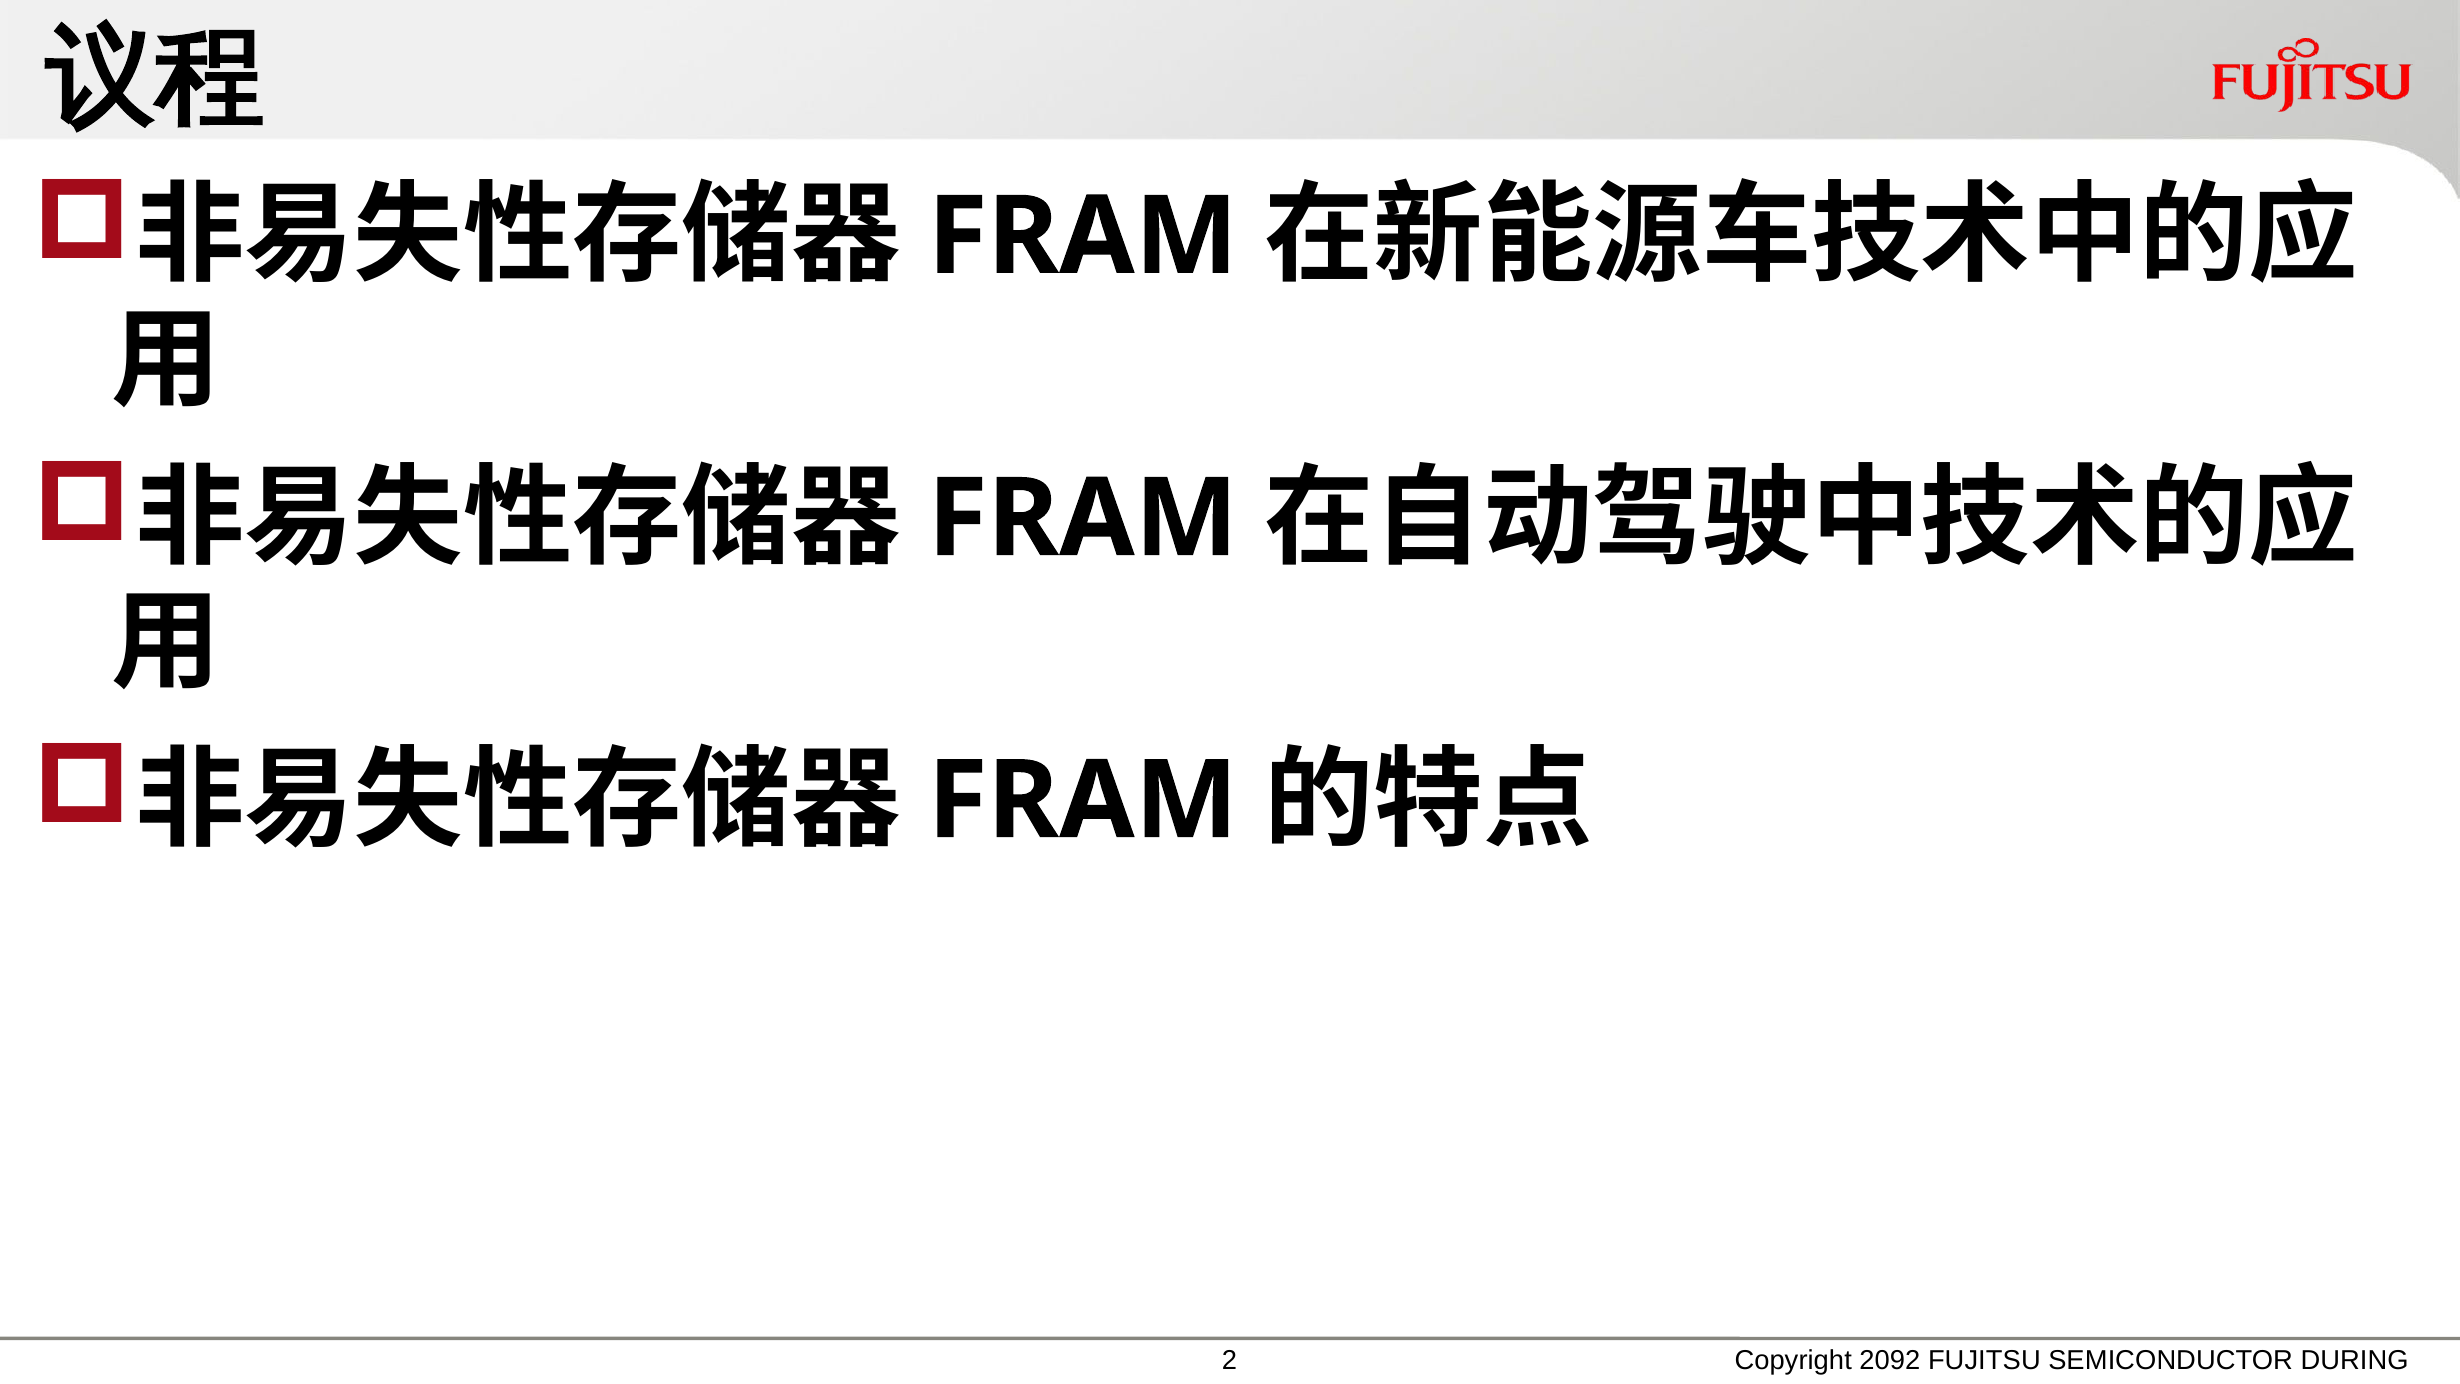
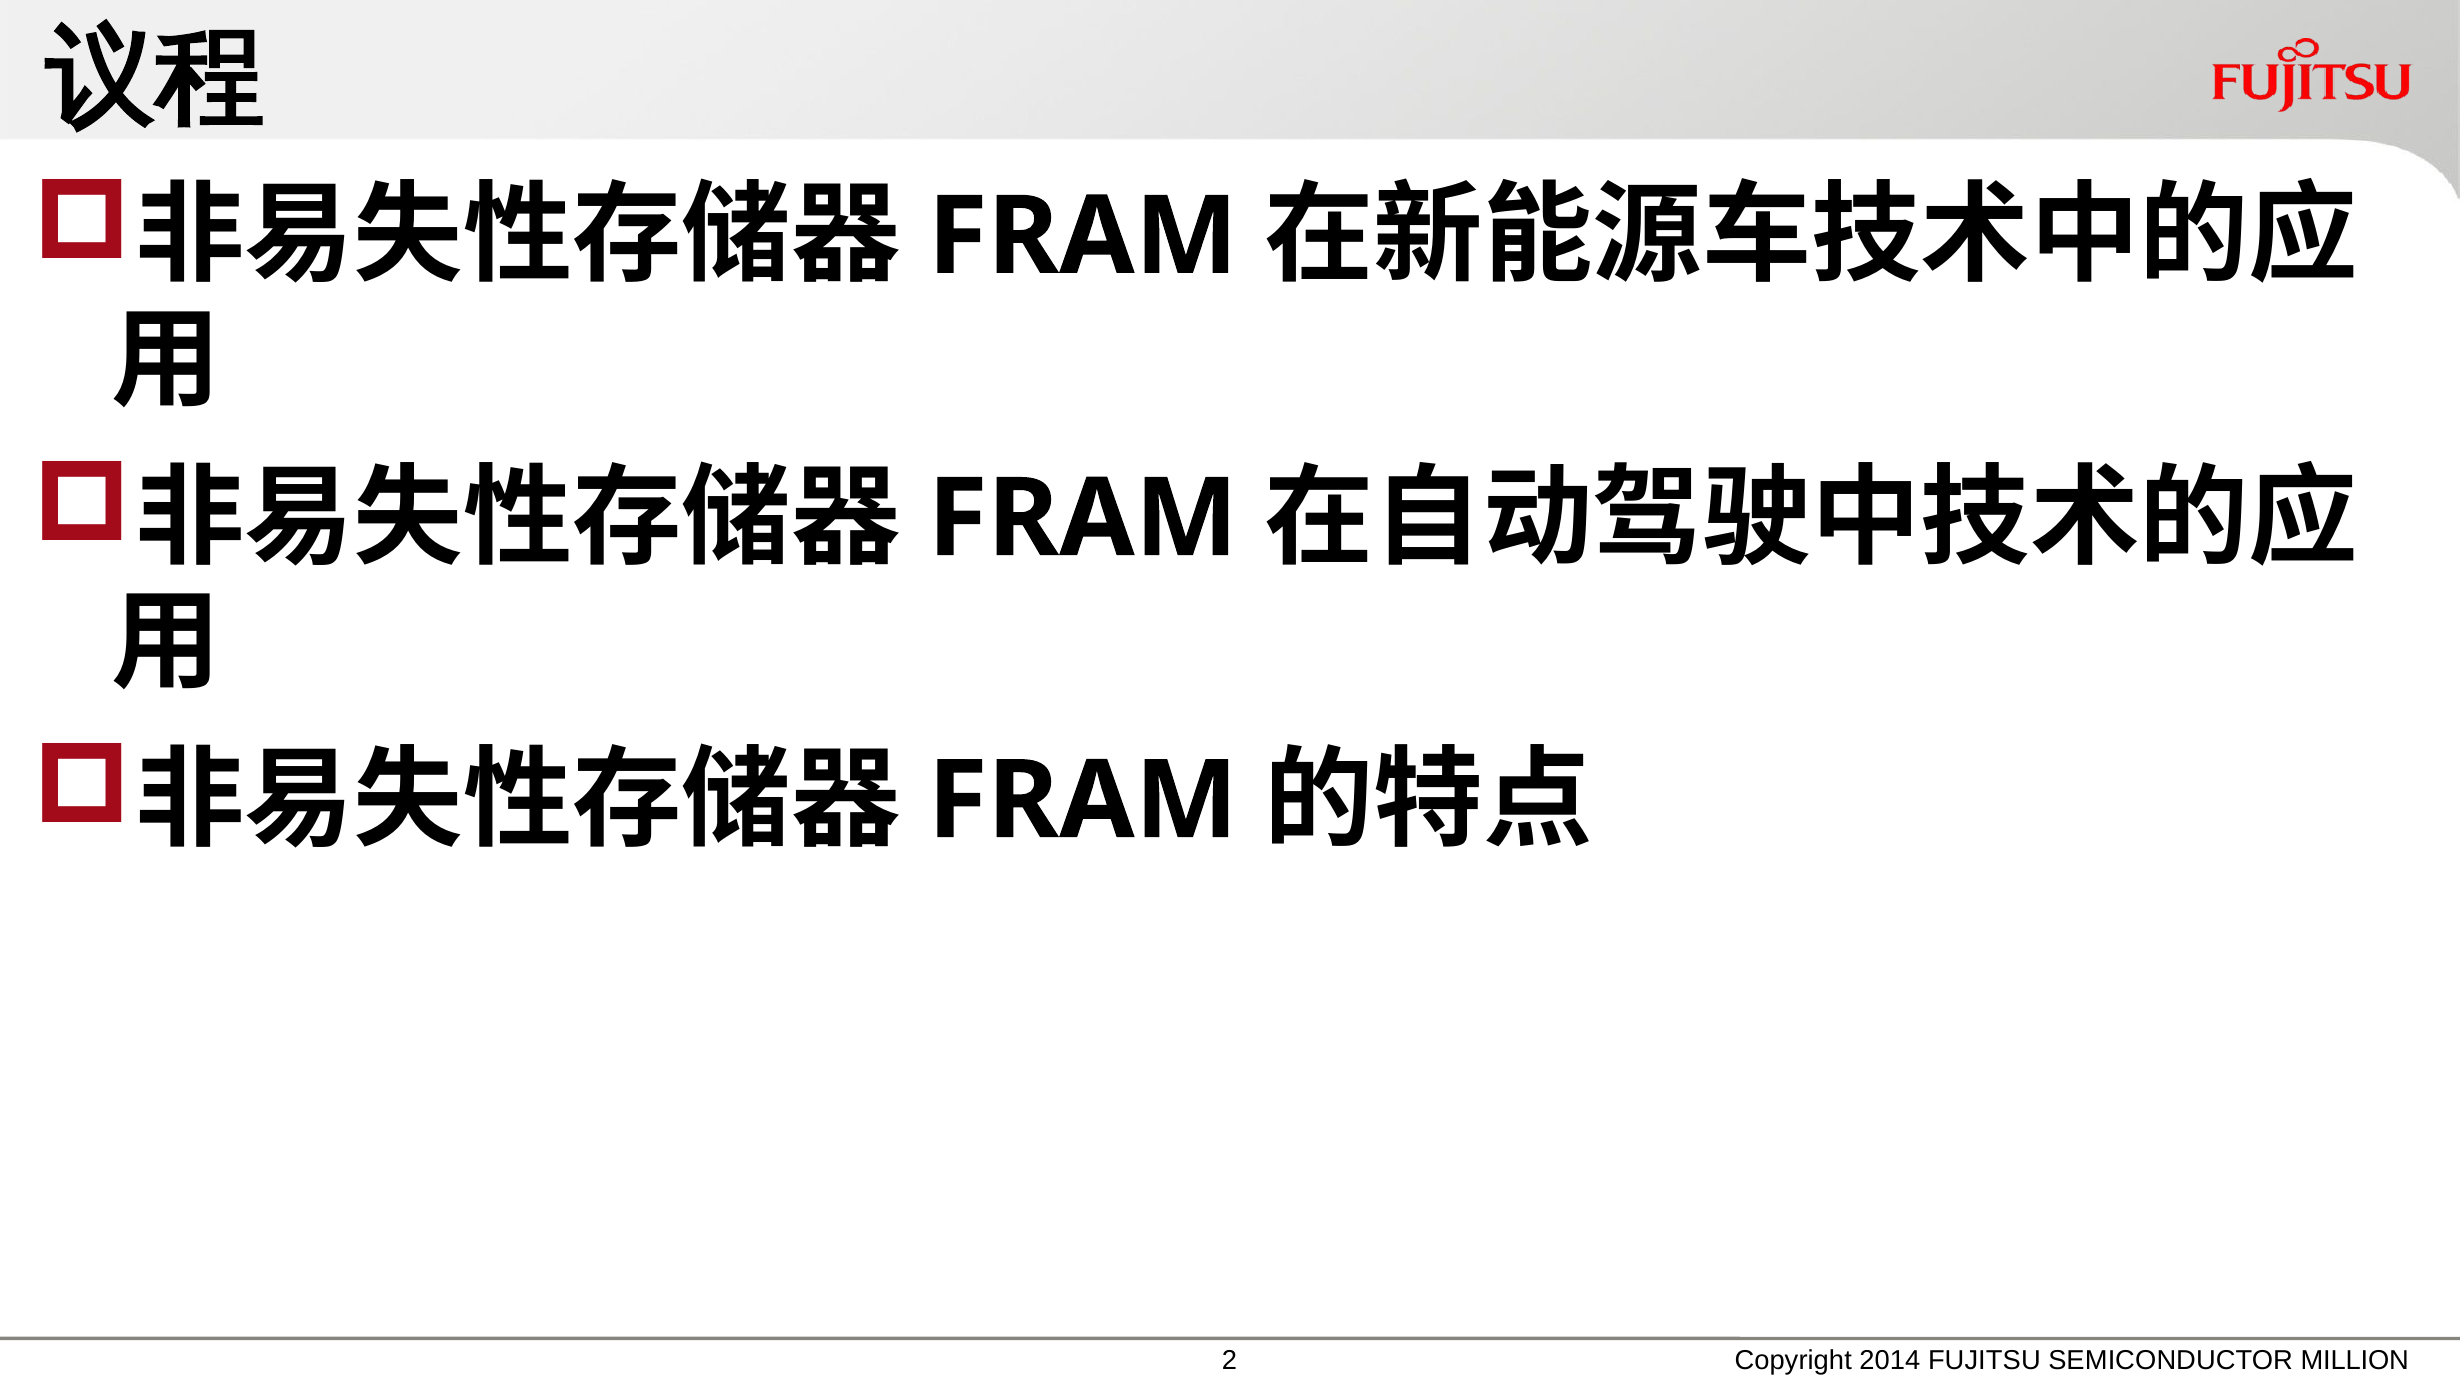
2092: 2092 -> 2014
DURING: DURING -> MILLION
